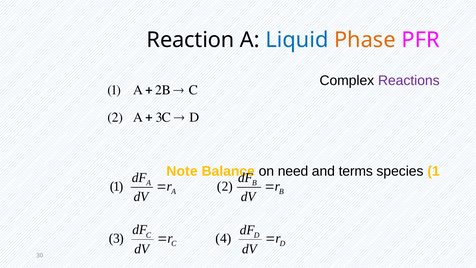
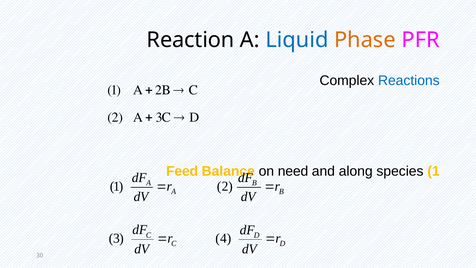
Reactions colour: purple -> blue
Note: Note -> Feed
terms: terms -> along
